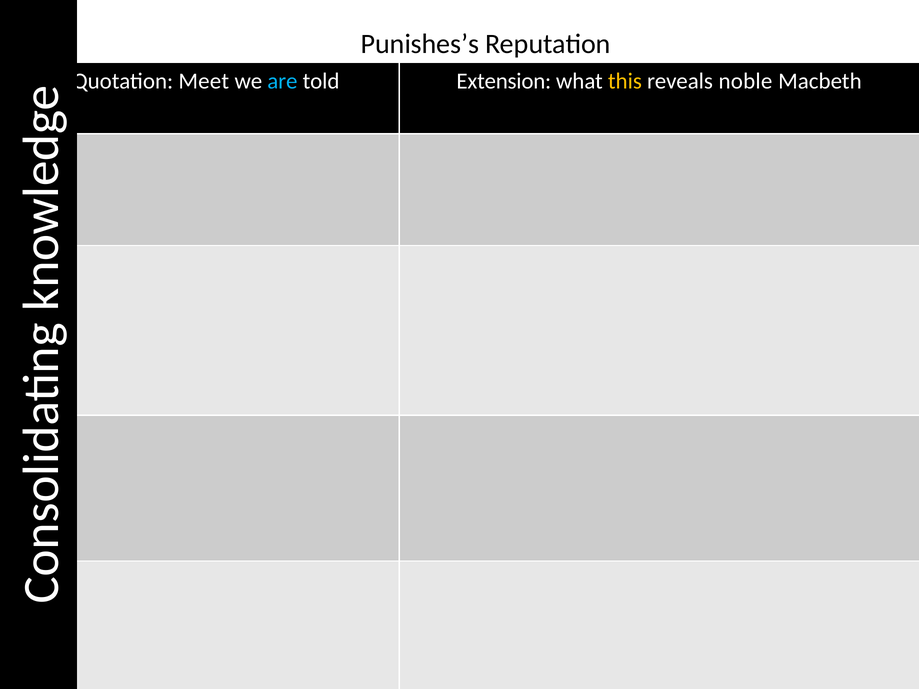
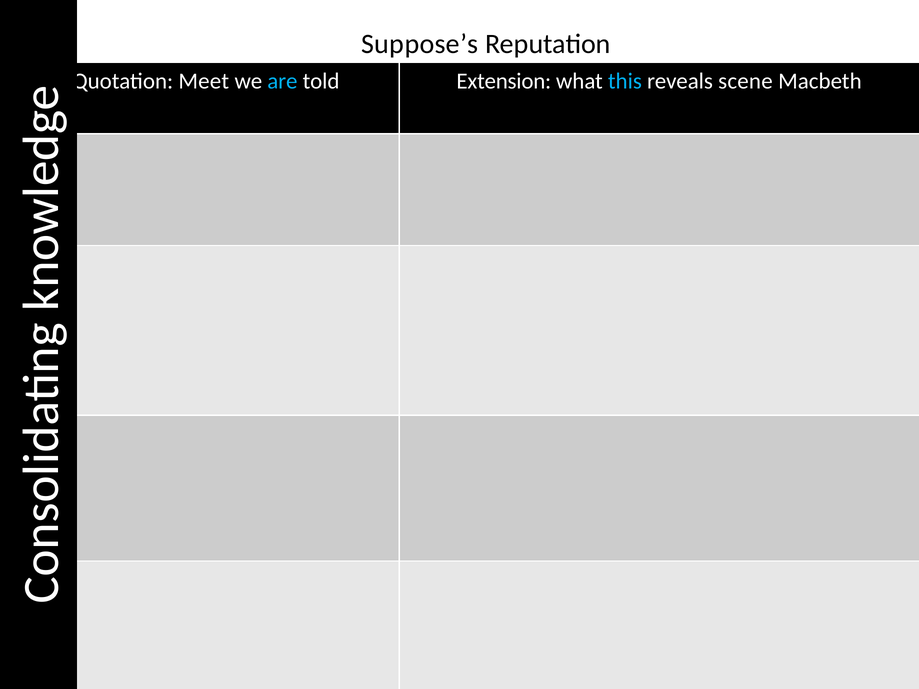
Punishes’s: Punishes’s -> Suppose’s
this colour: yellow -> light blue
noble: noble -> scene
